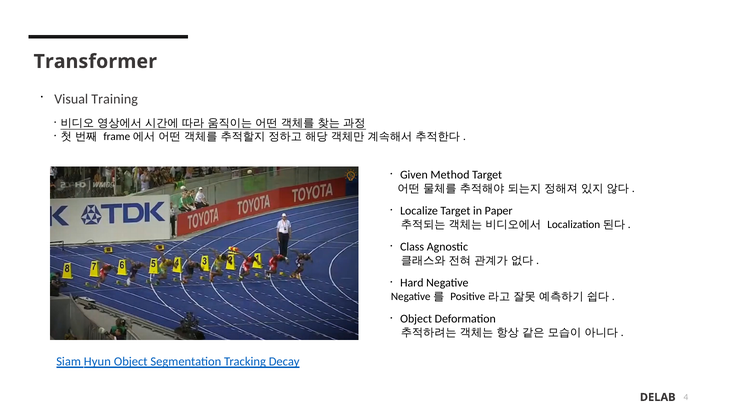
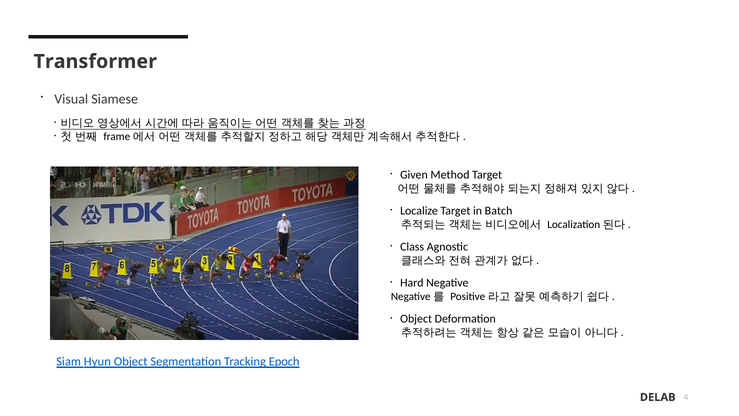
Training: Training -> Siamese
Paper: Paper -> Batch
Decay: Decay -> Epoch
